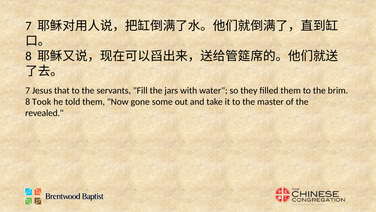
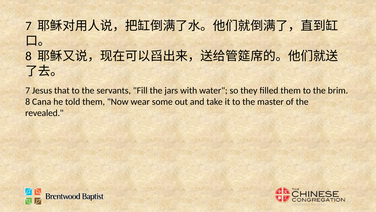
Took: Took -> Cana
gone: gone -> wear
